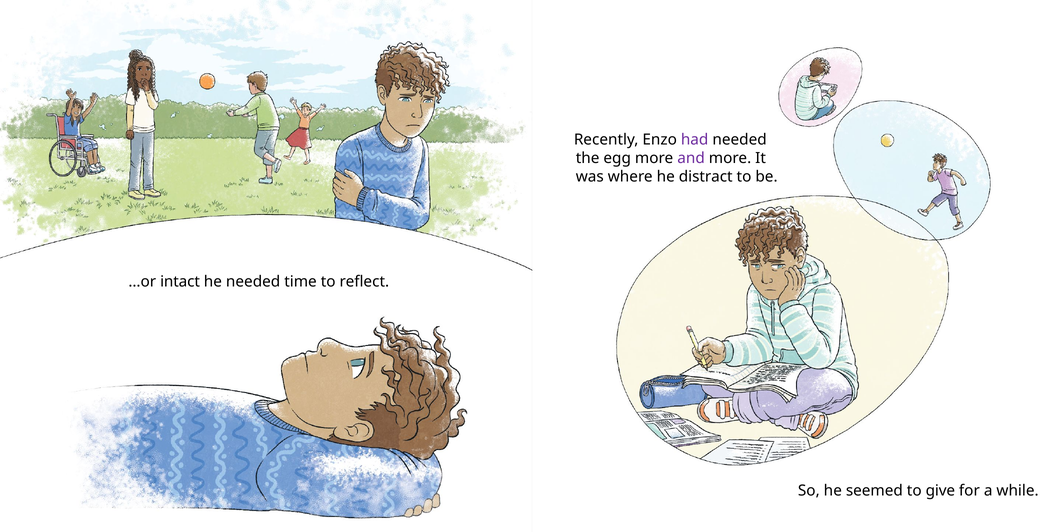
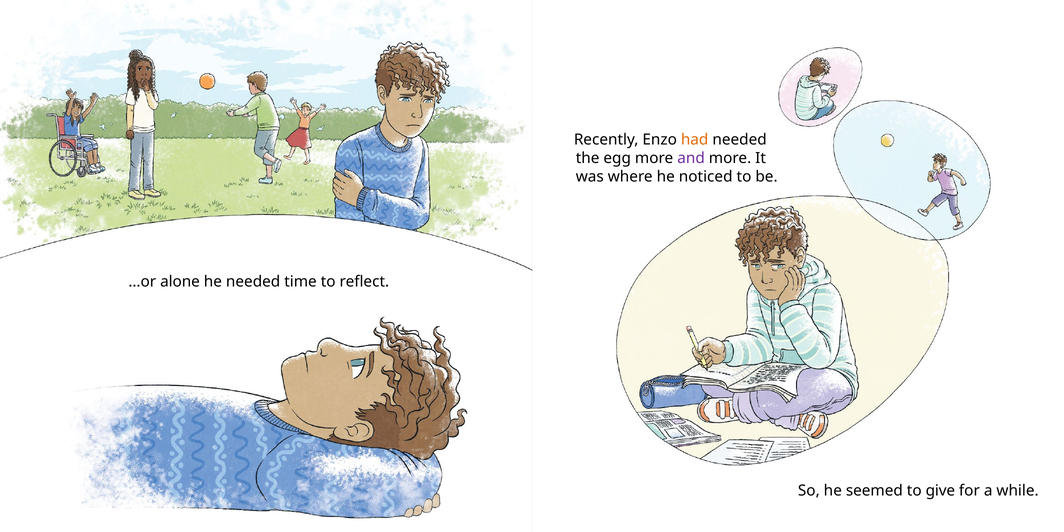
had colour: purple -> orange
distract: distract -> noticed
intact: intact -> alone
